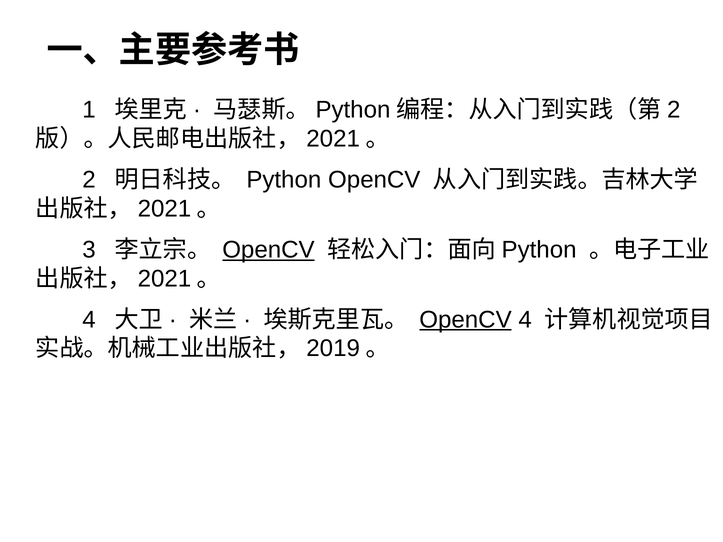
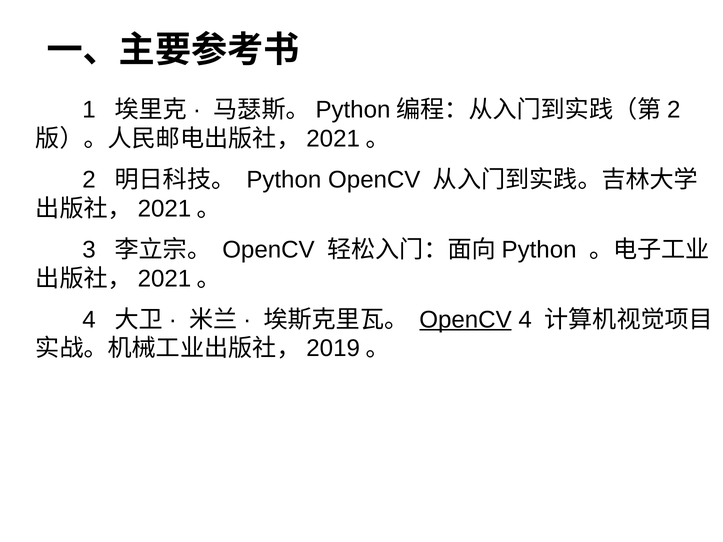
OpenCV at (268, 250) underline: present -> none
